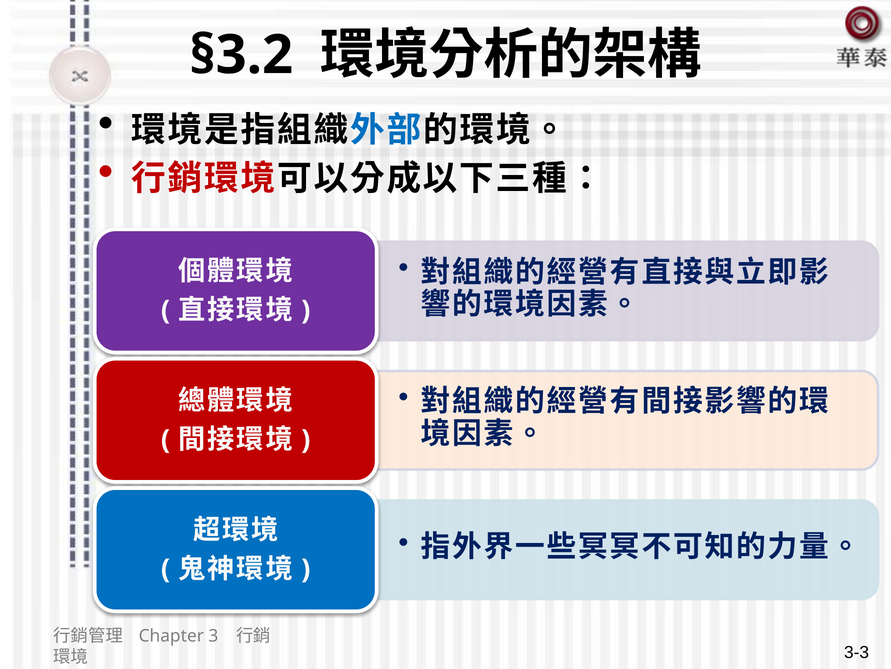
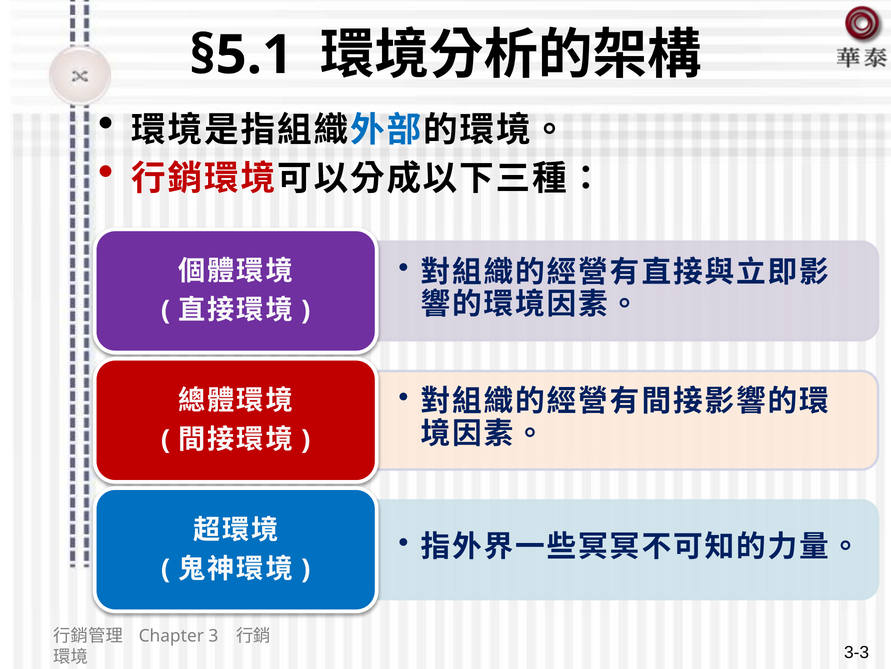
§3.2: §3.2 -> §5.1
